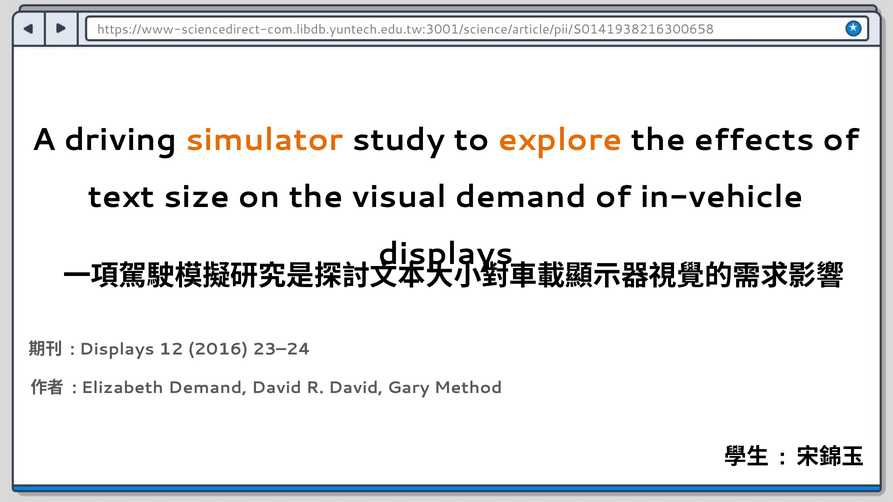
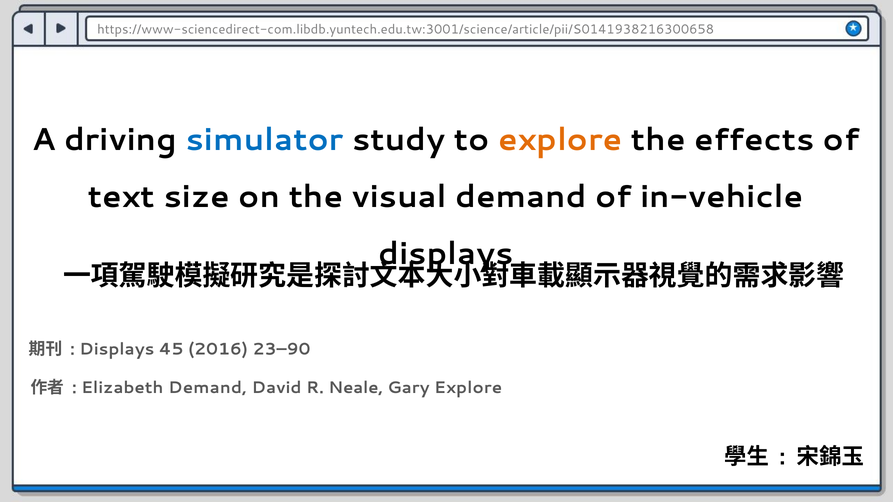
simulator colour: orange -> blue
12: 12 -> 45
23–24: 23–24 -> 23–90
R David: David -> Neale
Gary Method: Method -> Explore
